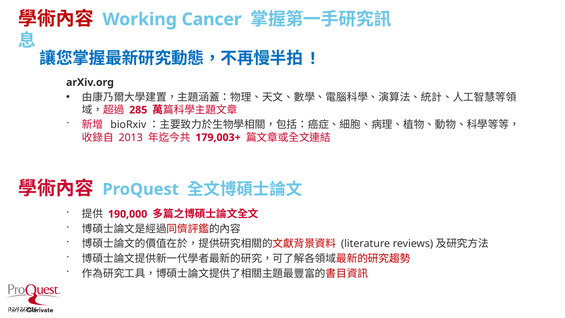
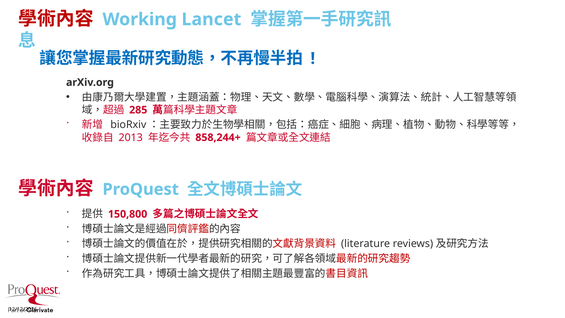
Cancer: Cancer -> Lancet
179,003+: 179,003+ -> 858,244+
190,000: 190,000 -> 150,800
